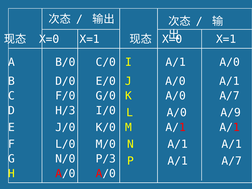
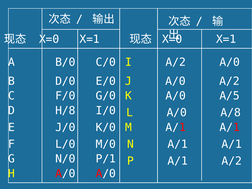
I A/1: A/1 -> A/2
A/0 A/1: A/1 -> A/2
A/0 A/7: A/7 -> A/5
H/3: H/3 -> H/8
A/9: A/9 -> A/8
P/3: P/3 -> P/1
A/1 A/7: A/7 -> A/2
